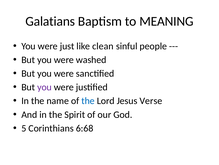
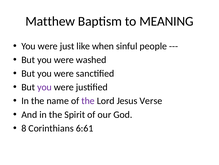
Galatians: Galatians -> Matthew
clean: clean -> when
the at (88, 100) colour: blue -> purple
5: 5 -> 8
6:68: 6:68 -> 6:61
